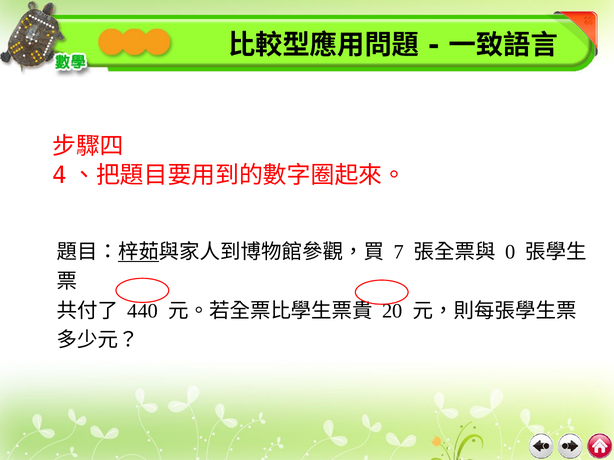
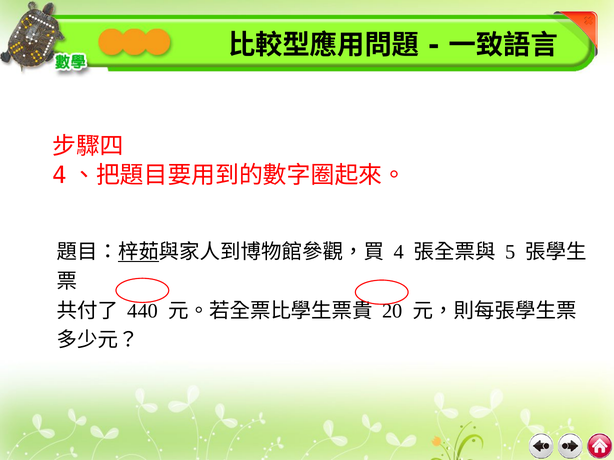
7: 7 -> 4
0: 0 -> 5
